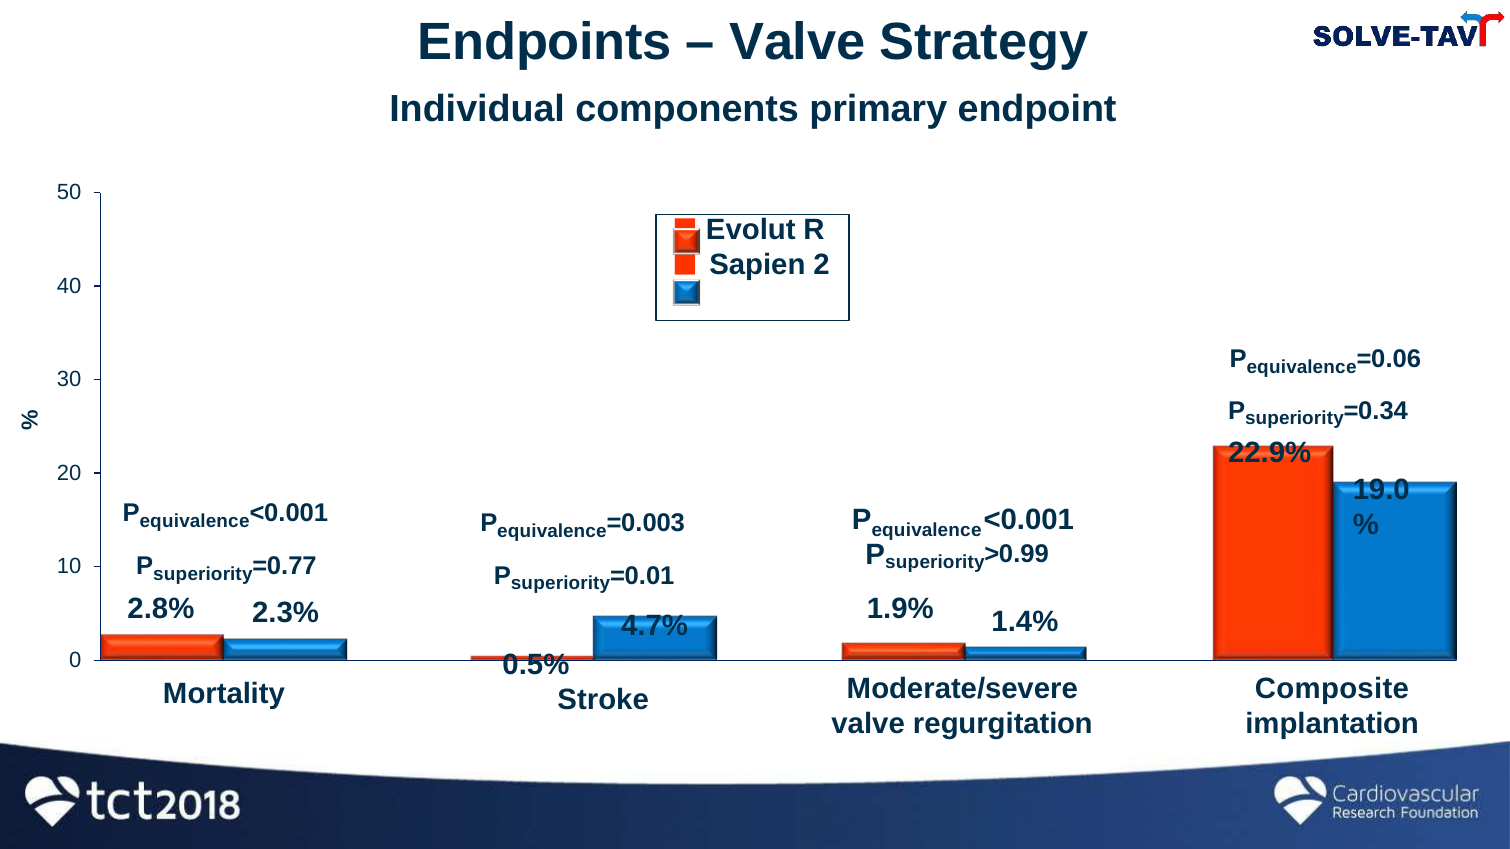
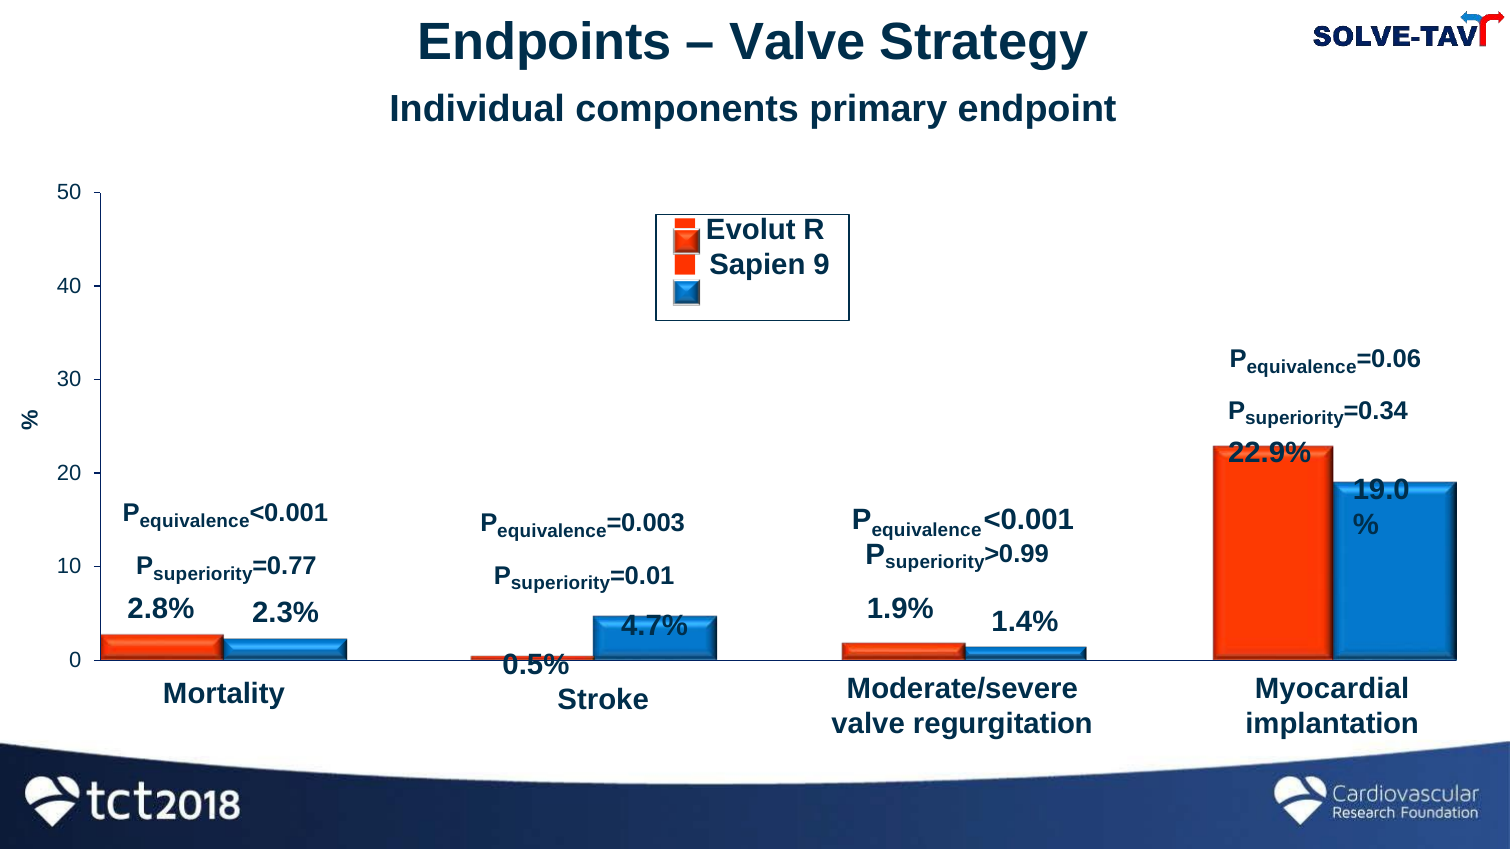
2: 2 -> 9
Composite: Composite -> Myocardial
